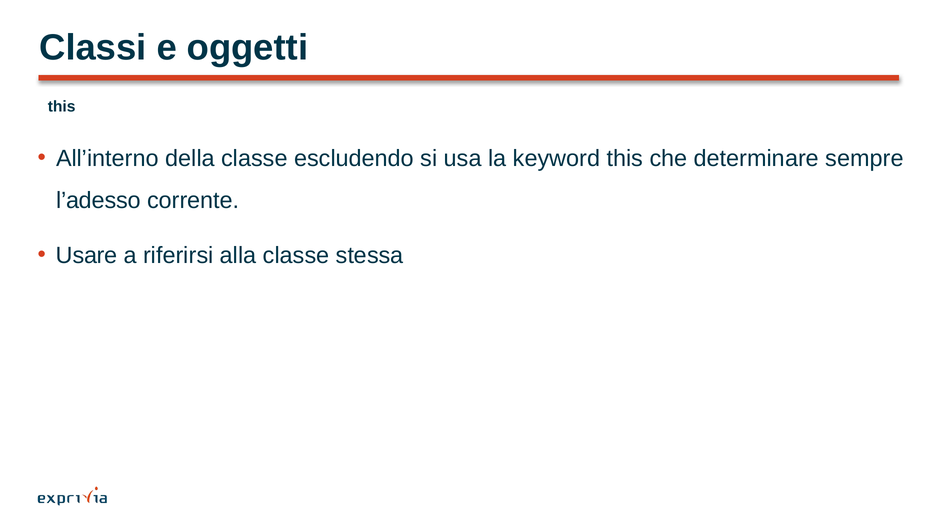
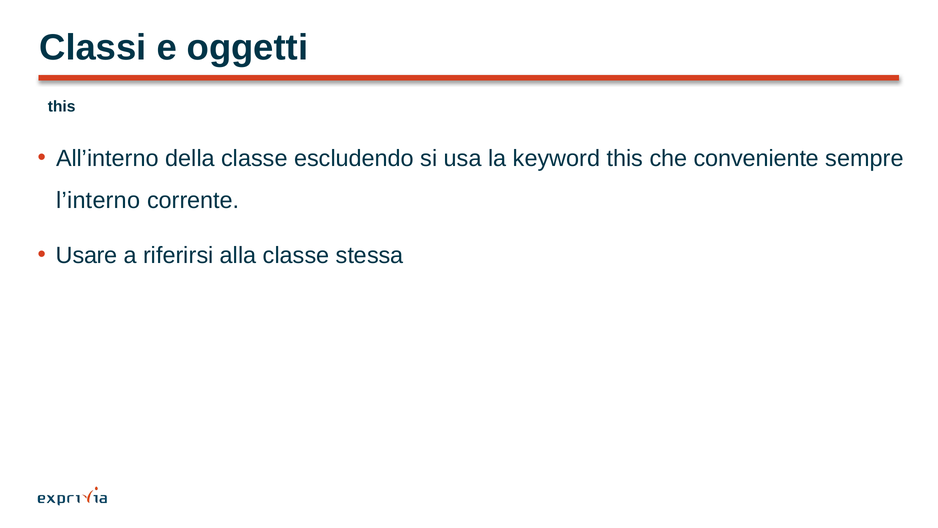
determinare: determinare -> conveniente
l’adesso: l’adesso -> l’interno
